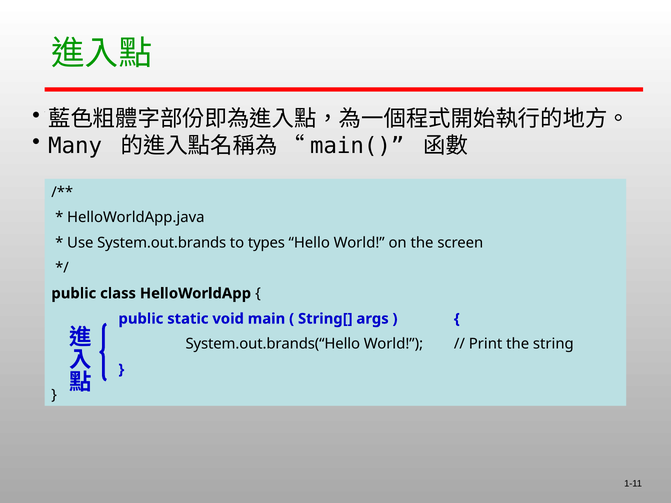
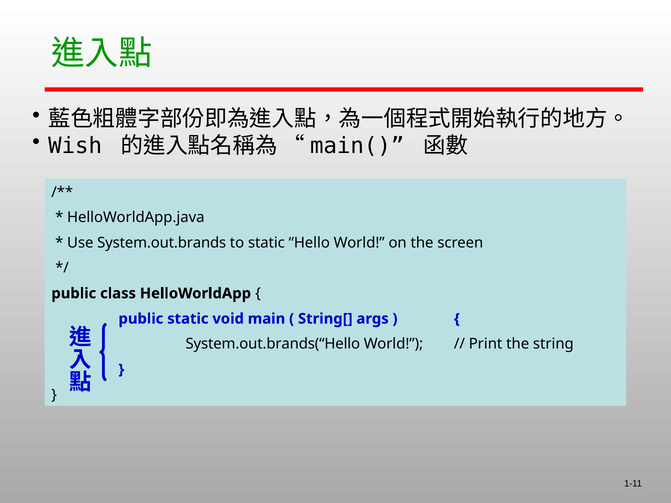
Many: Many -> Wish
to types: types -> static
